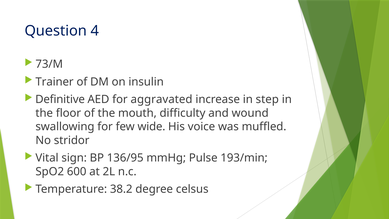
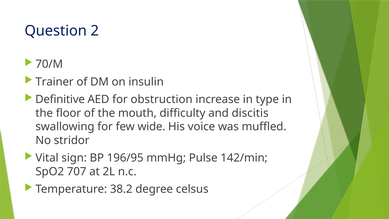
4: 4 -> 2
73/M: 73/M -> 70/M
aggravated: aggravated -> obstruction
step: step -> type
wound: wound -> discitis
136/95: 136/95 -> 196/95
193/min: 193/min -> 142/min
600: 600 -> 707
